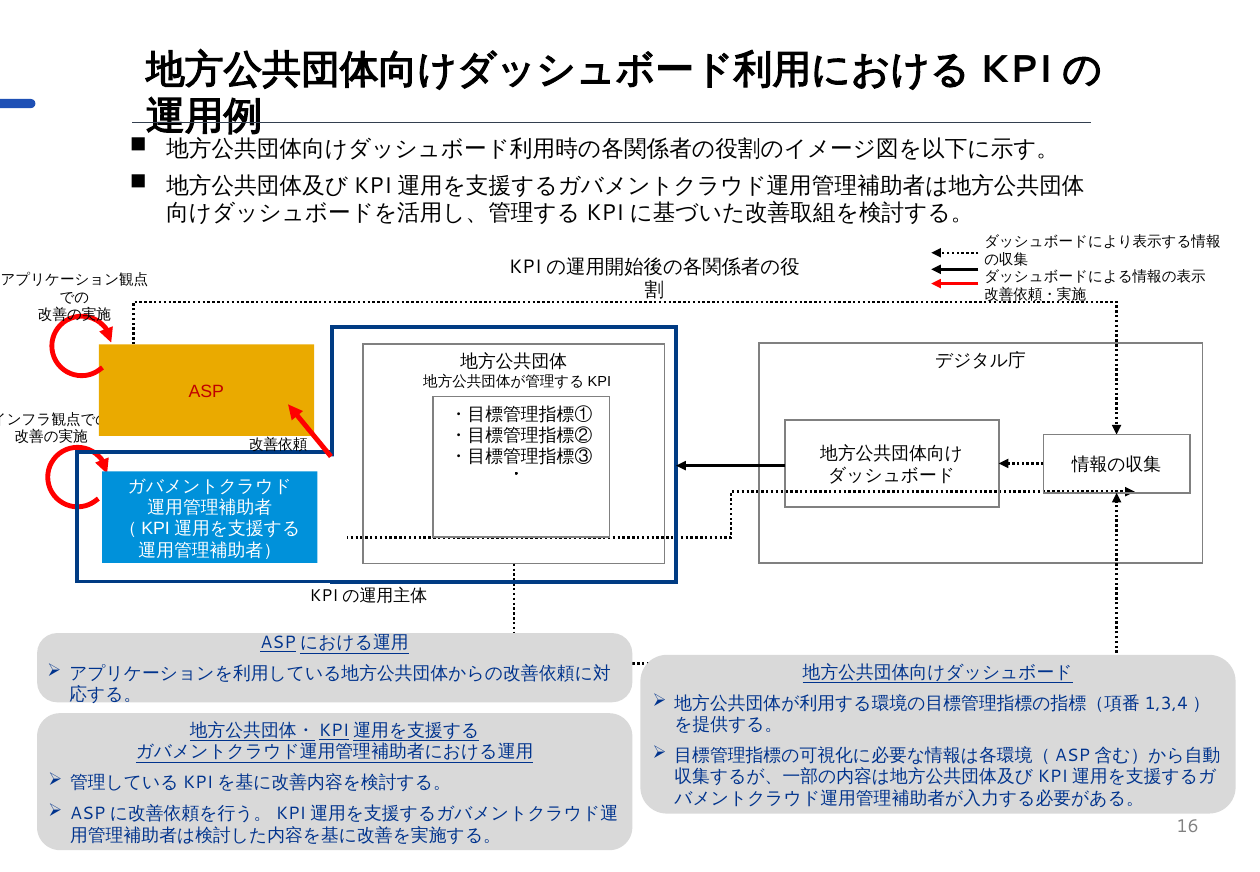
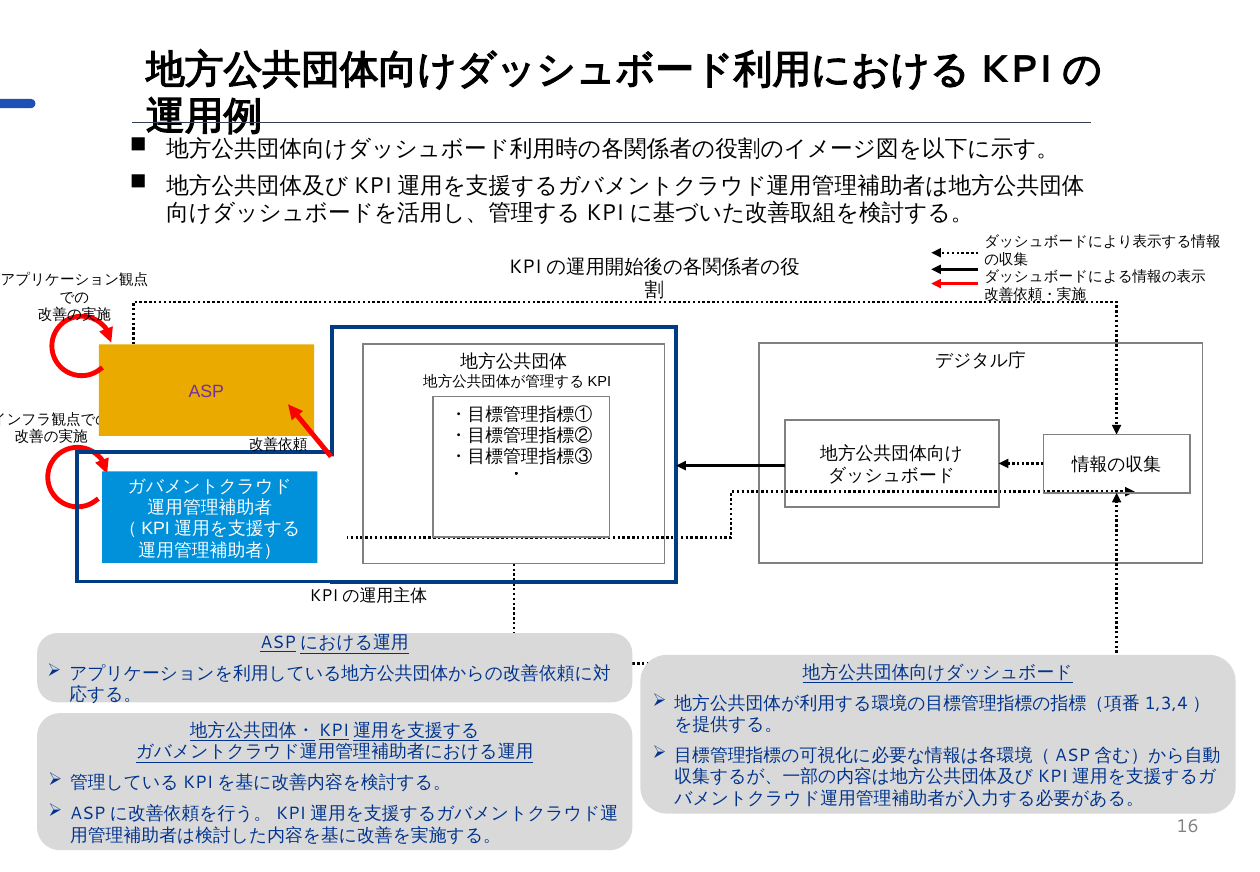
ASP colour: red -> purple
